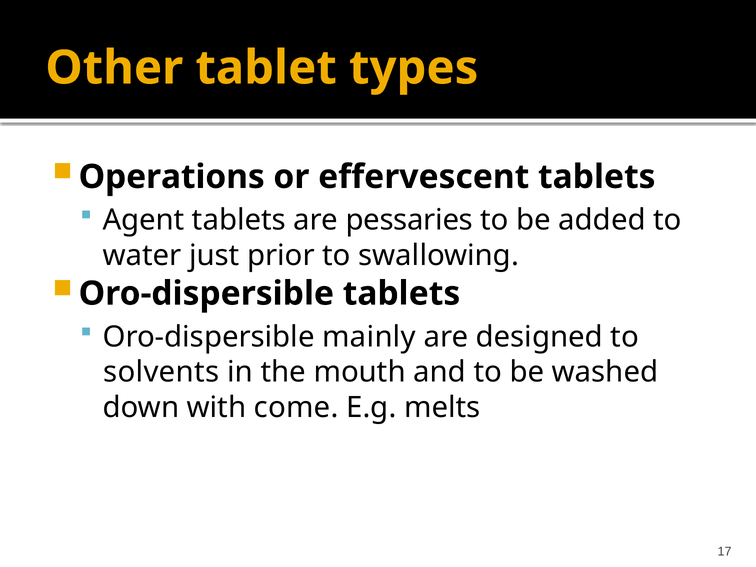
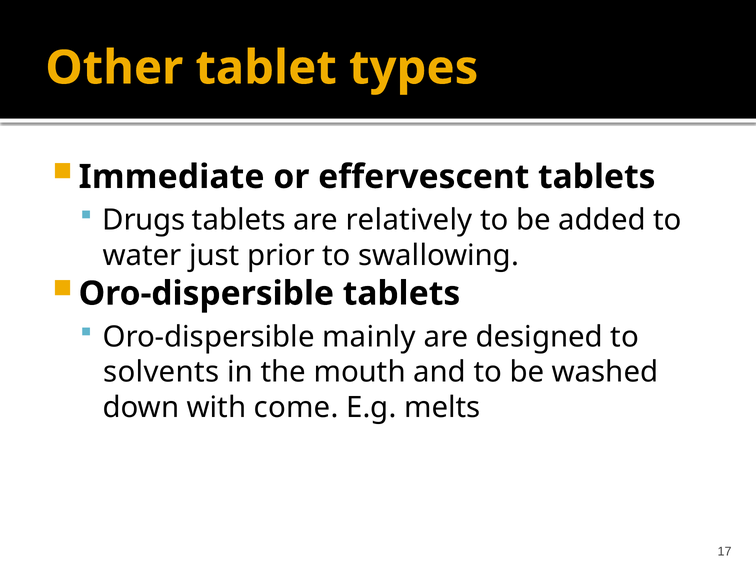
Operations: Operations -> Immediate
Agent: Agent -> Drugs
pessaries: pessaries -> relatively
